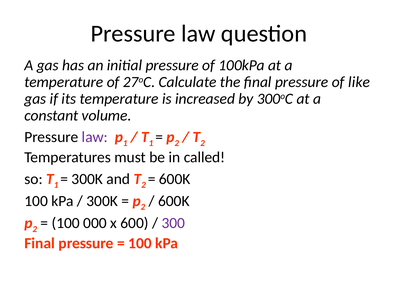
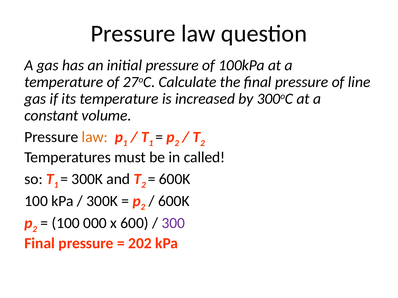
like: like -> line
law at (95, 137) colour: purple -> orange
100 at (140, 244): 100 -> 202
